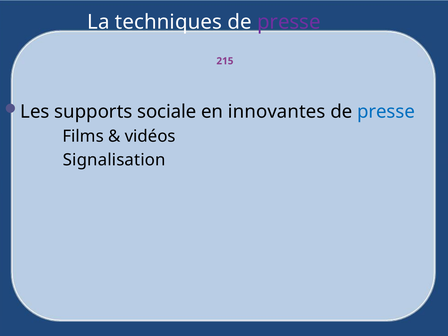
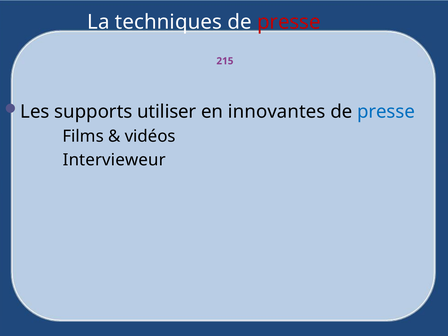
presse at (289, 22) colour: purple -> red
sociale: sociale -> utiliser
Signalisation: Signalisation -> Intervieweur
